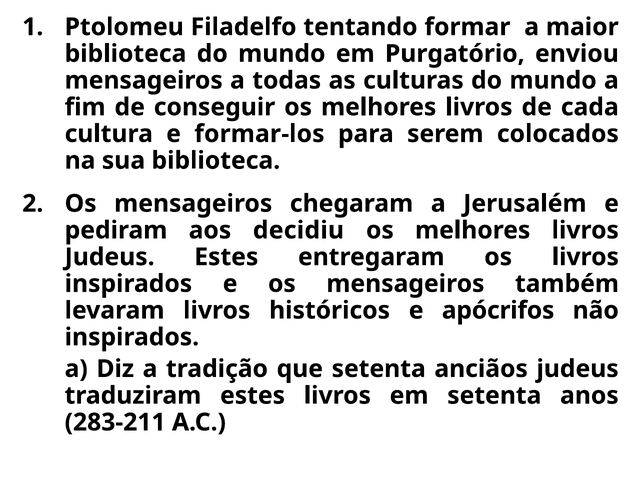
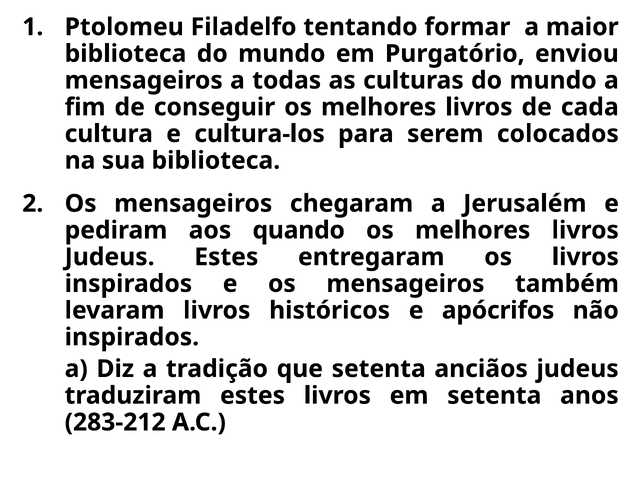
formar-los: formar-los -> cultura-los
decidiu: decidiu -> quando
283-211: 283-211 -> 283-212
